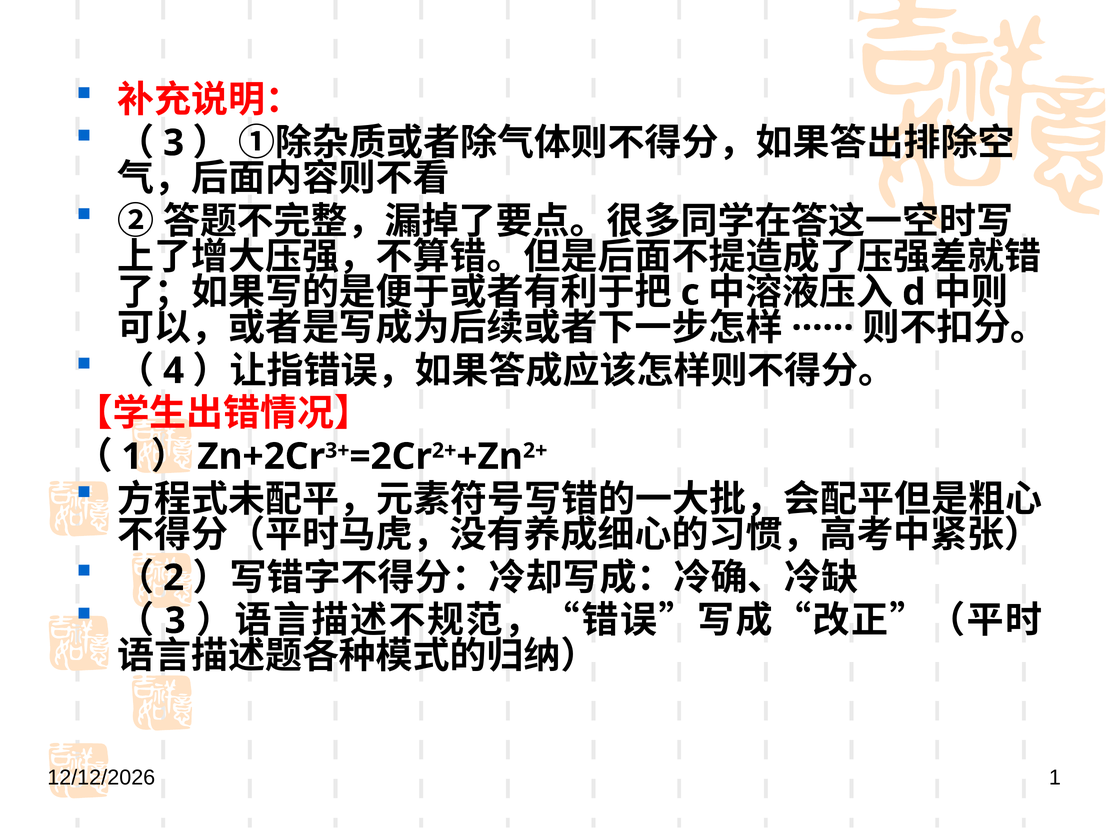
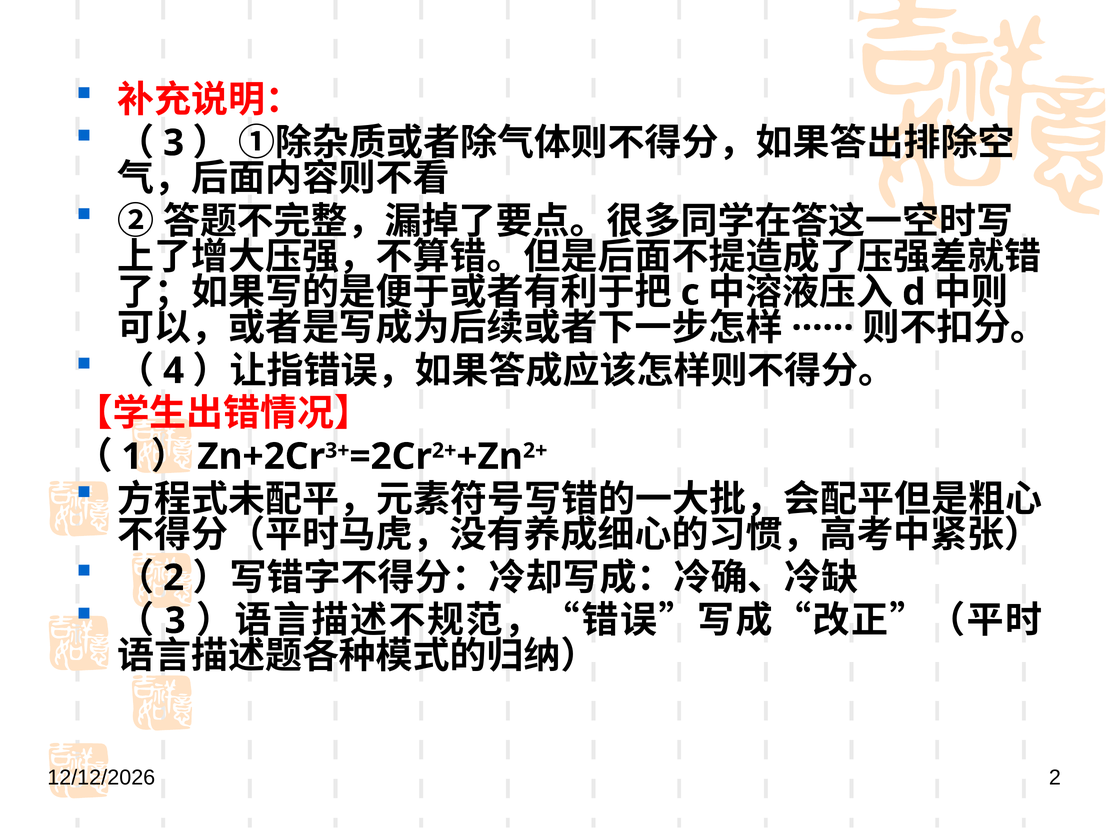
1 at (1055, 777): 1 -> 2
